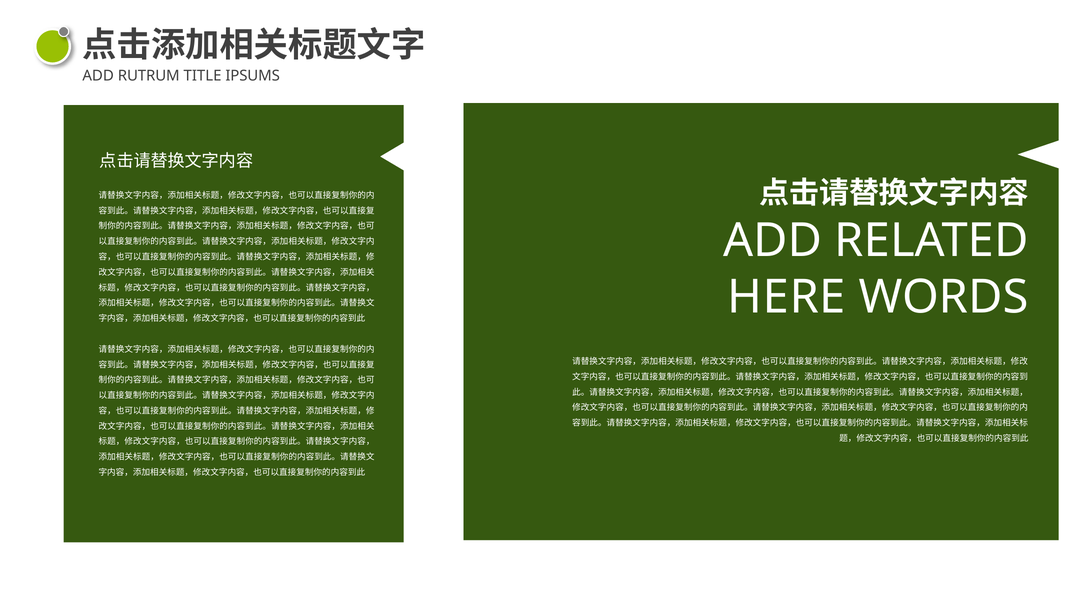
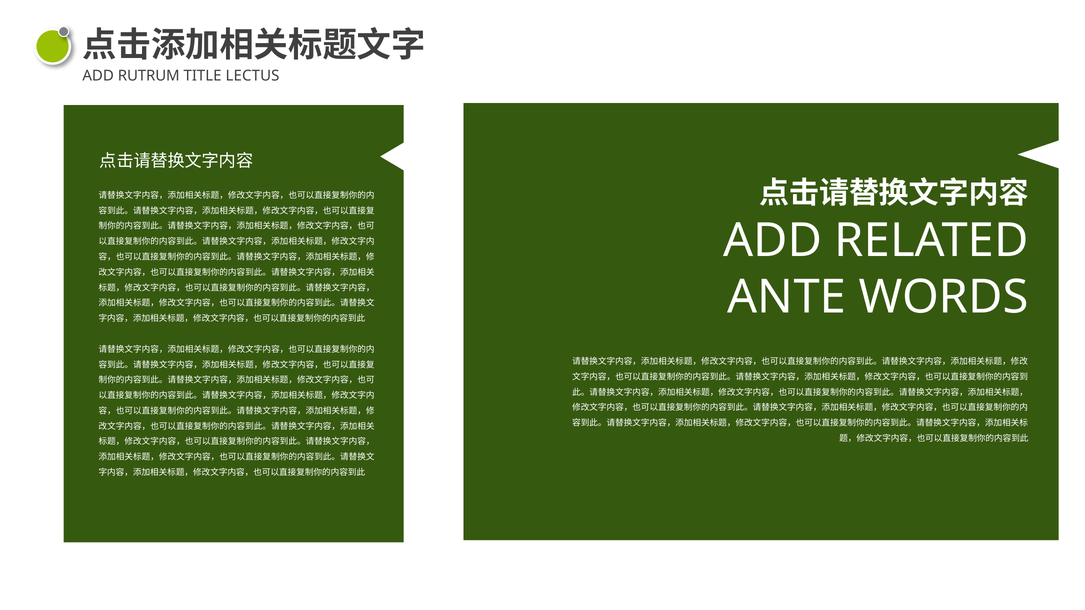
IPSUMS: IPSUMS -> LECTUS
HERE: HERE -> ANTE
